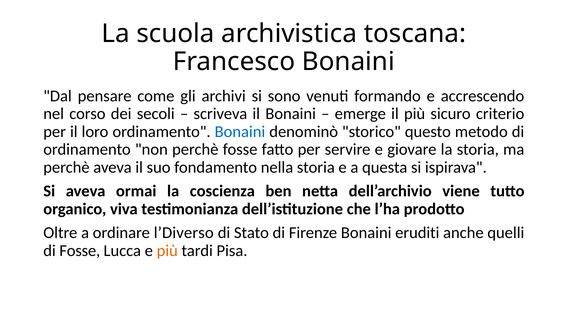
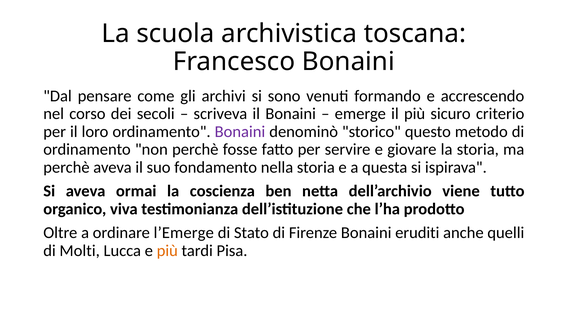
Bonaini at (240, 132) colour: blue -> purple
l’Diverso: l’Diverso -> l’Emerge
di Fosse: Fosse -> Molti
